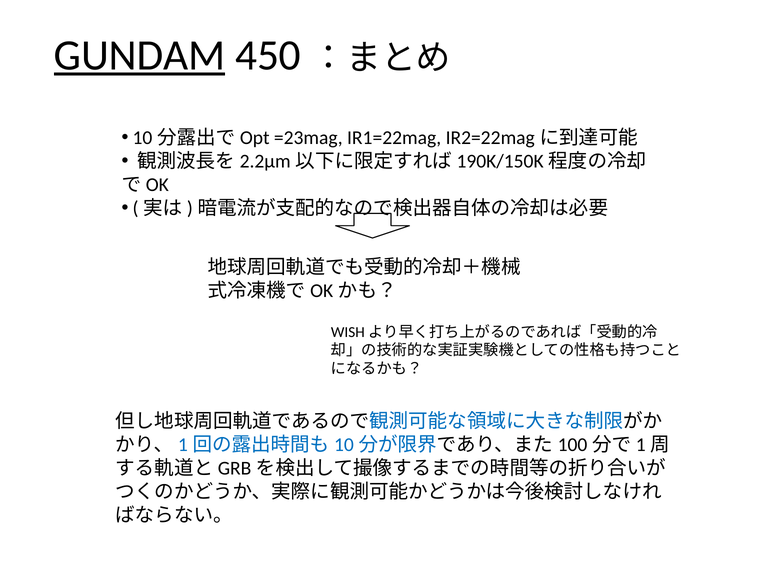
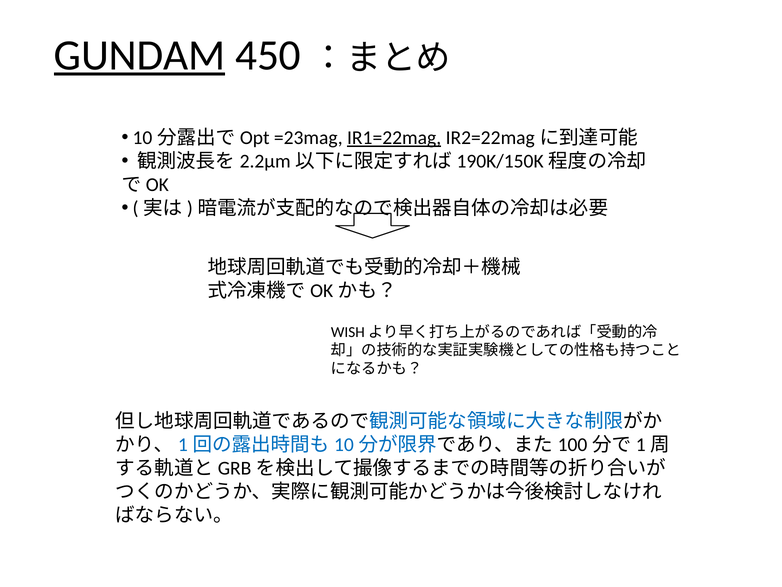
IR1=22mag underline: none -> present
